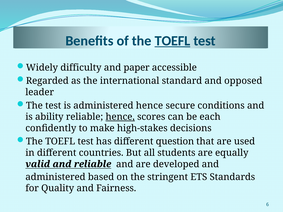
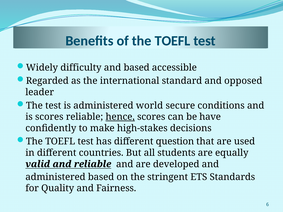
TOEFL at (173, 41) underline: present -> none
and paper: paper -> based
administered hence: hence -> world
is ability: ability -> scores
each: each -> have
